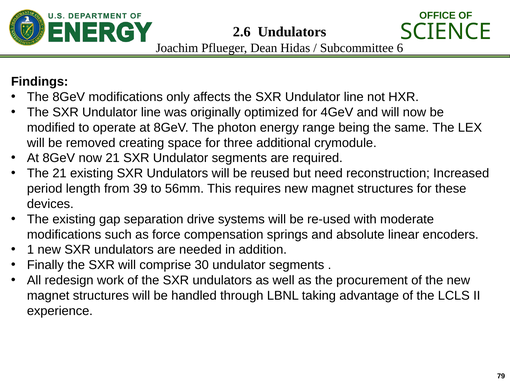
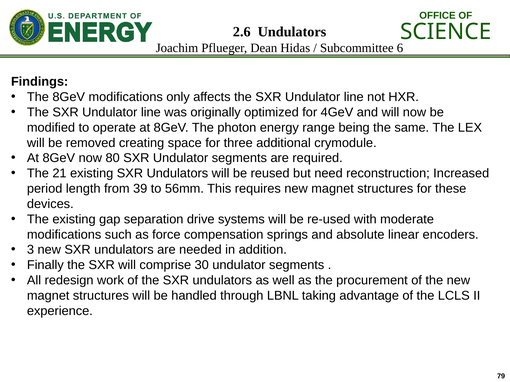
now 21: 21 -> 80
1: 1 -> 3
